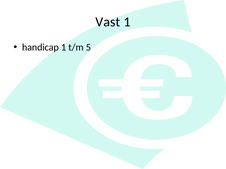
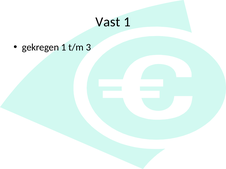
handicap: handicap -> gekregen
5: 5 -> 3
